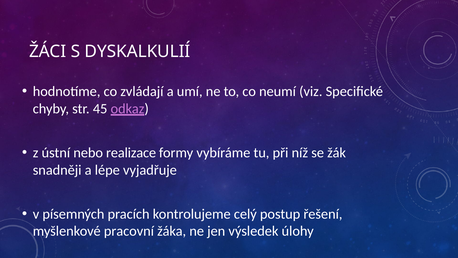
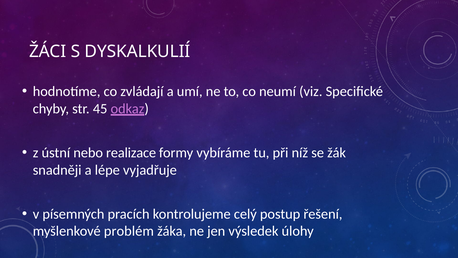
pracovní: pracovní -> problém
